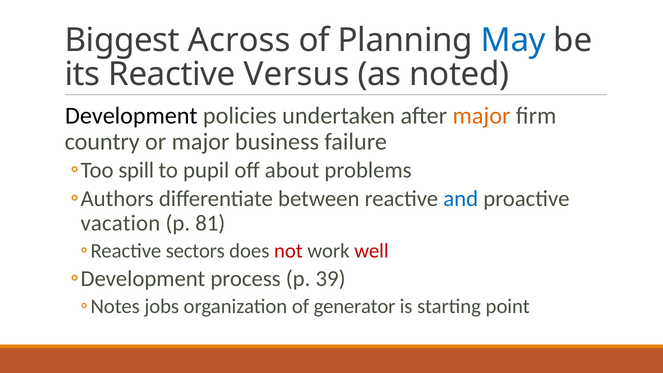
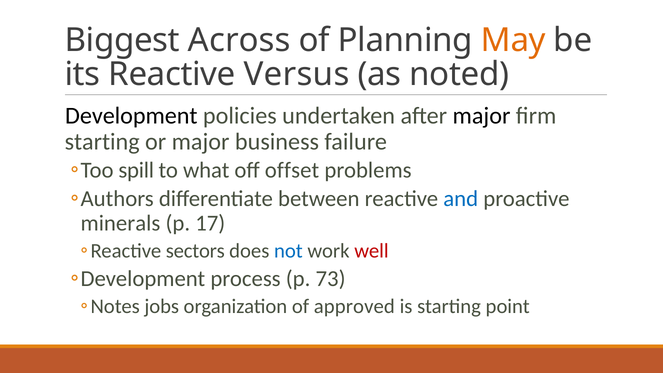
May colour: blue -> orange
major at (482, 116) colour: orange -> black
country at (102, 142): country -> starting
pupil: pupil -> what
about: about -> offset
vacation: vacation -> minerals
81: 81 -> 17
not colour: red -> blue
39: 39 -> 73
generator: generator -> approved
